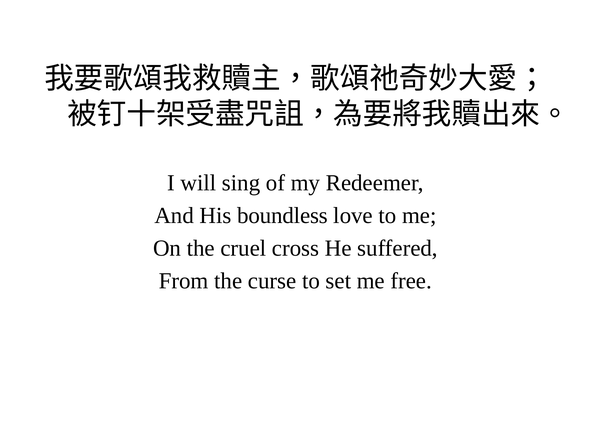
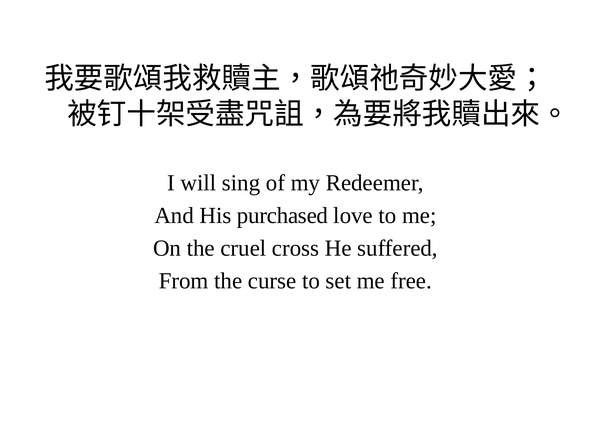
boundless: boundless -> purchased
